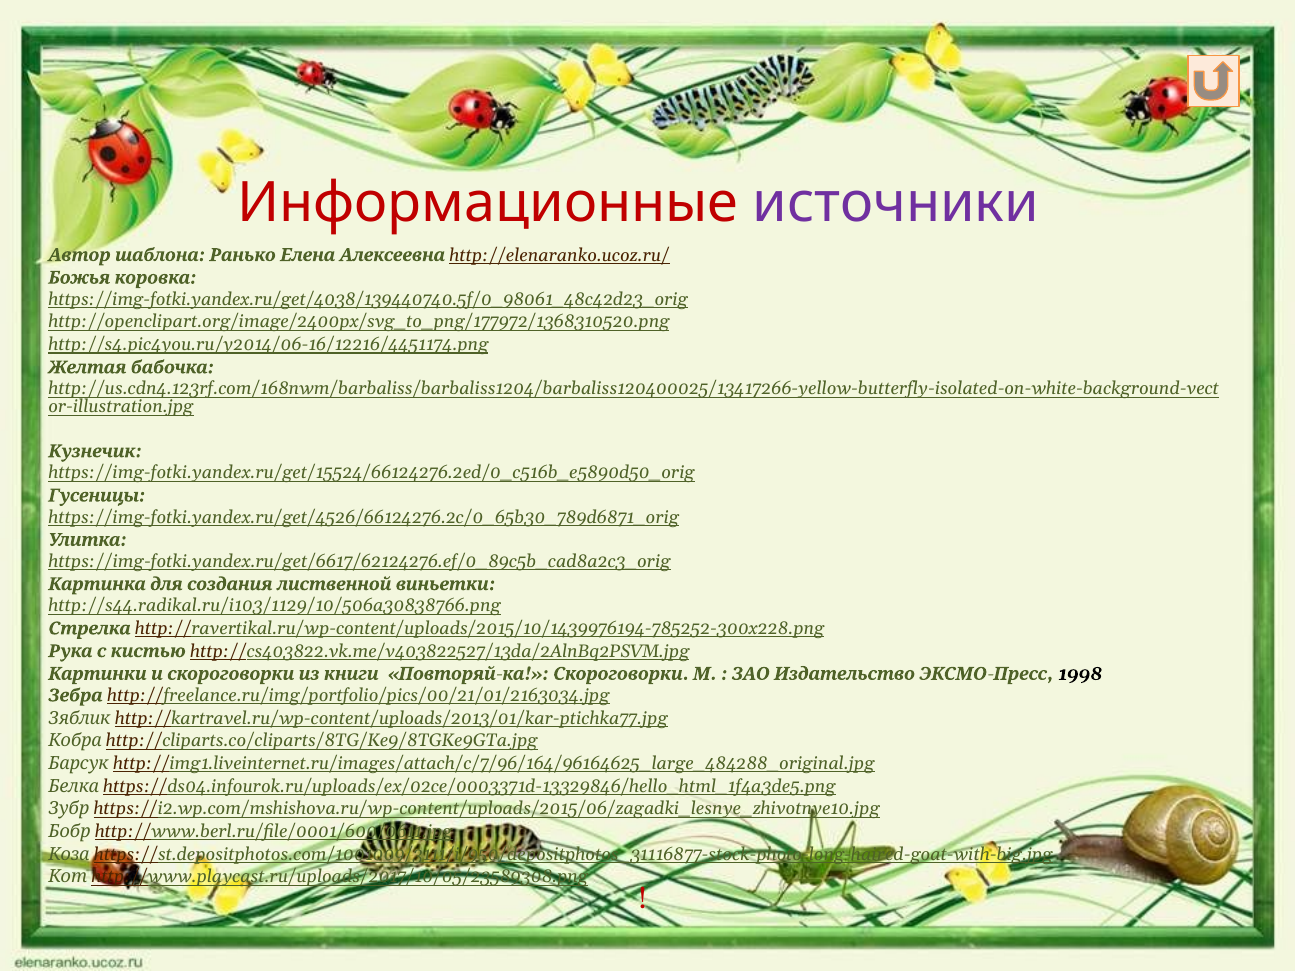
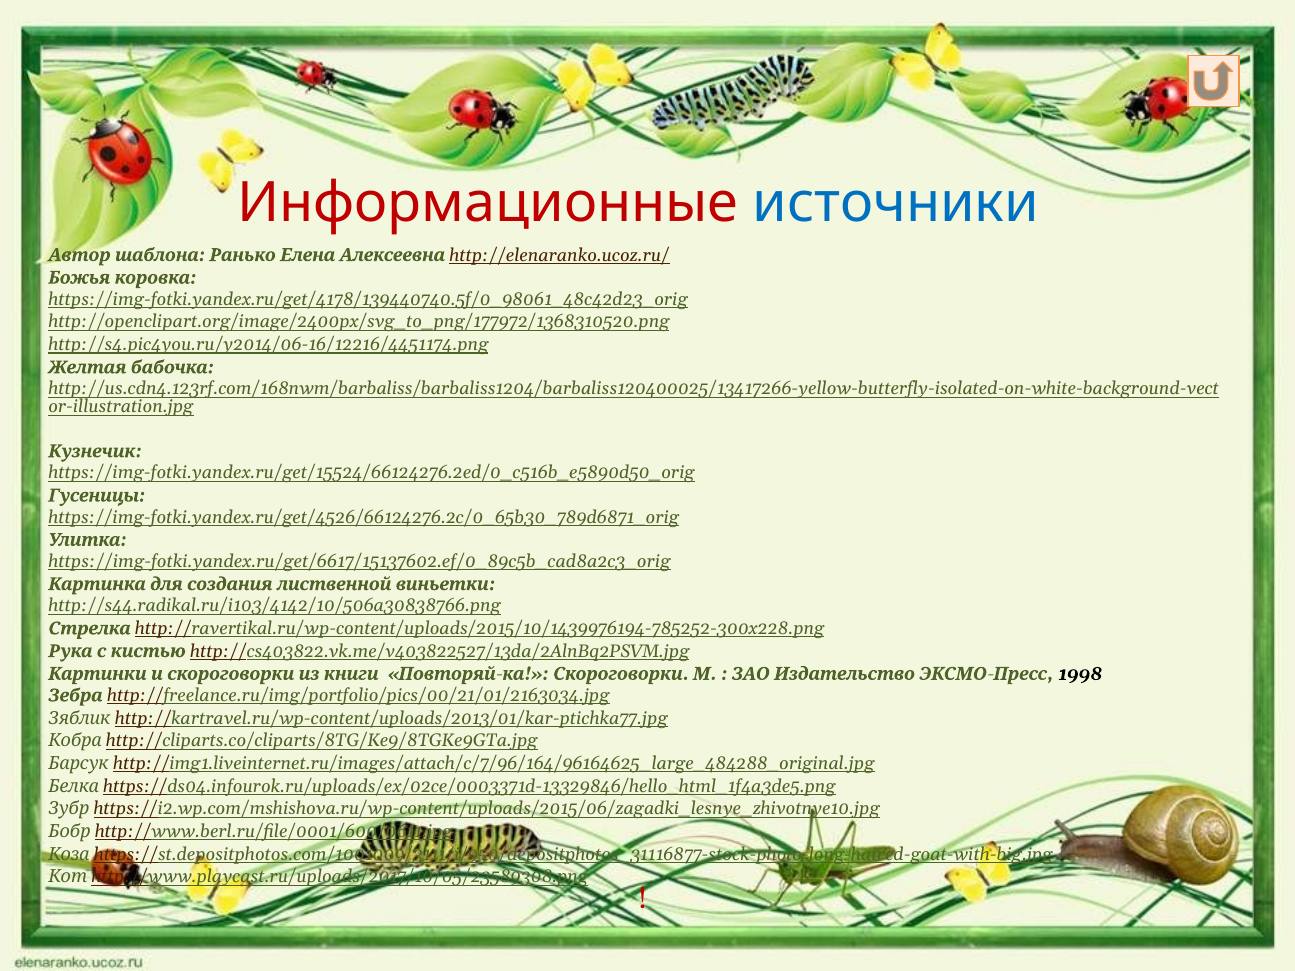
источники colour: purple -> blue
https://img-fotki.yandex.ru/get/4038/139440740.5f/0_98061_48c42d23_orig: https://img-fotki.yandex.ru/get/4038/139440740.5f/0_98061_48c42d23_orig -> https://img-fotki.yandex.ru/get/4178/139440740.5f/0_98061_48c42d23_orig
https://img-fotki.yandex.ru/get/6617/62124276.ef/0_89c5b_cad8a2c3_orig: https://img-fotki.yandex.ru/get/6617/62124276.ef/0_89c5b_cad8a2c3_orig -> https://img-fotki.yandex.ru/get/6617/15137602.ef/0_89c5b_cad8a2c3_orig
http://s44.radikal.ru/i103/1129/10/506a30838766.png: http://s44.radikal.ru/i103/1129/10/506a30838766.png -> http://s44.radikal.ru/i103/4142/10/506a30838766.png
